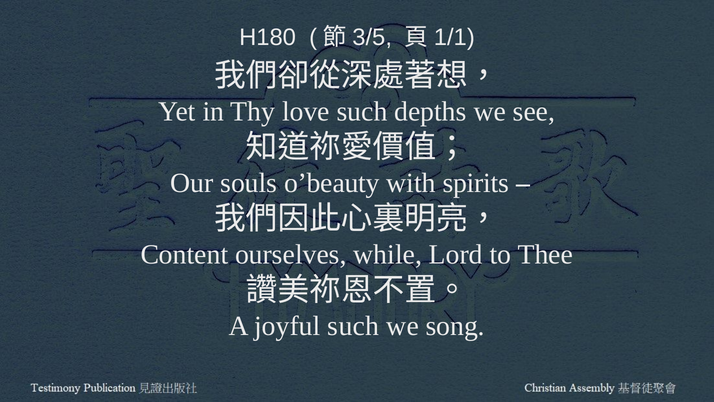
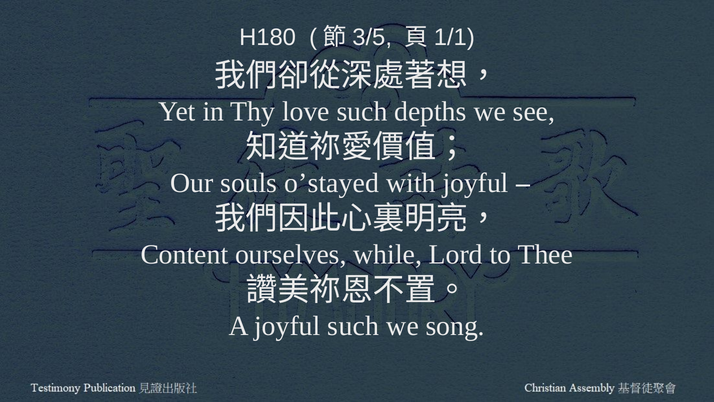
o’beauty: o’beauty -> o’stayed
with spirits: spirits -> joyful
